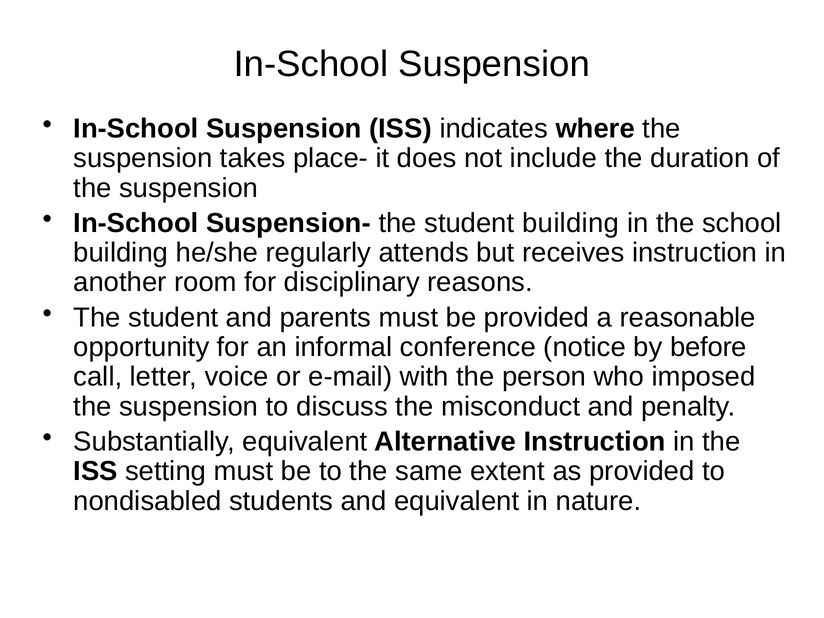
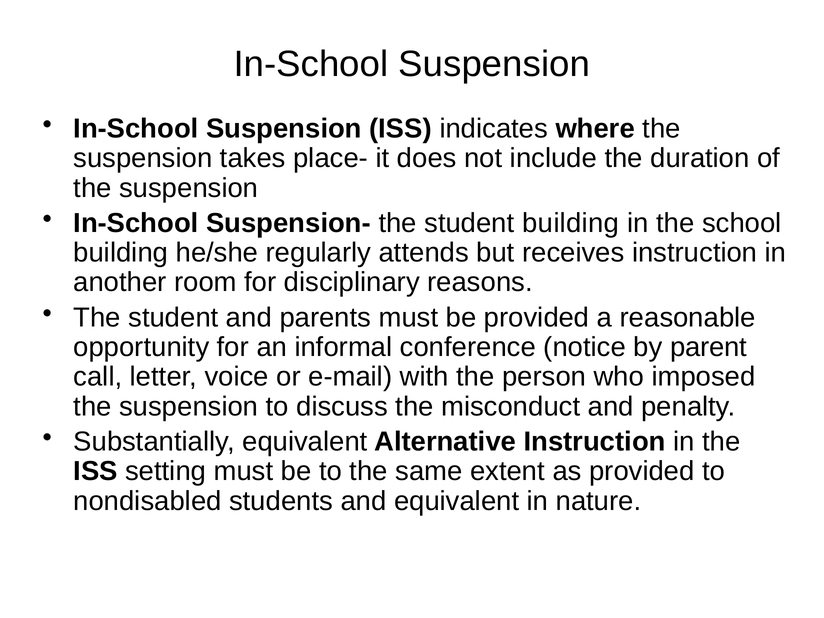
before: before -> parent
